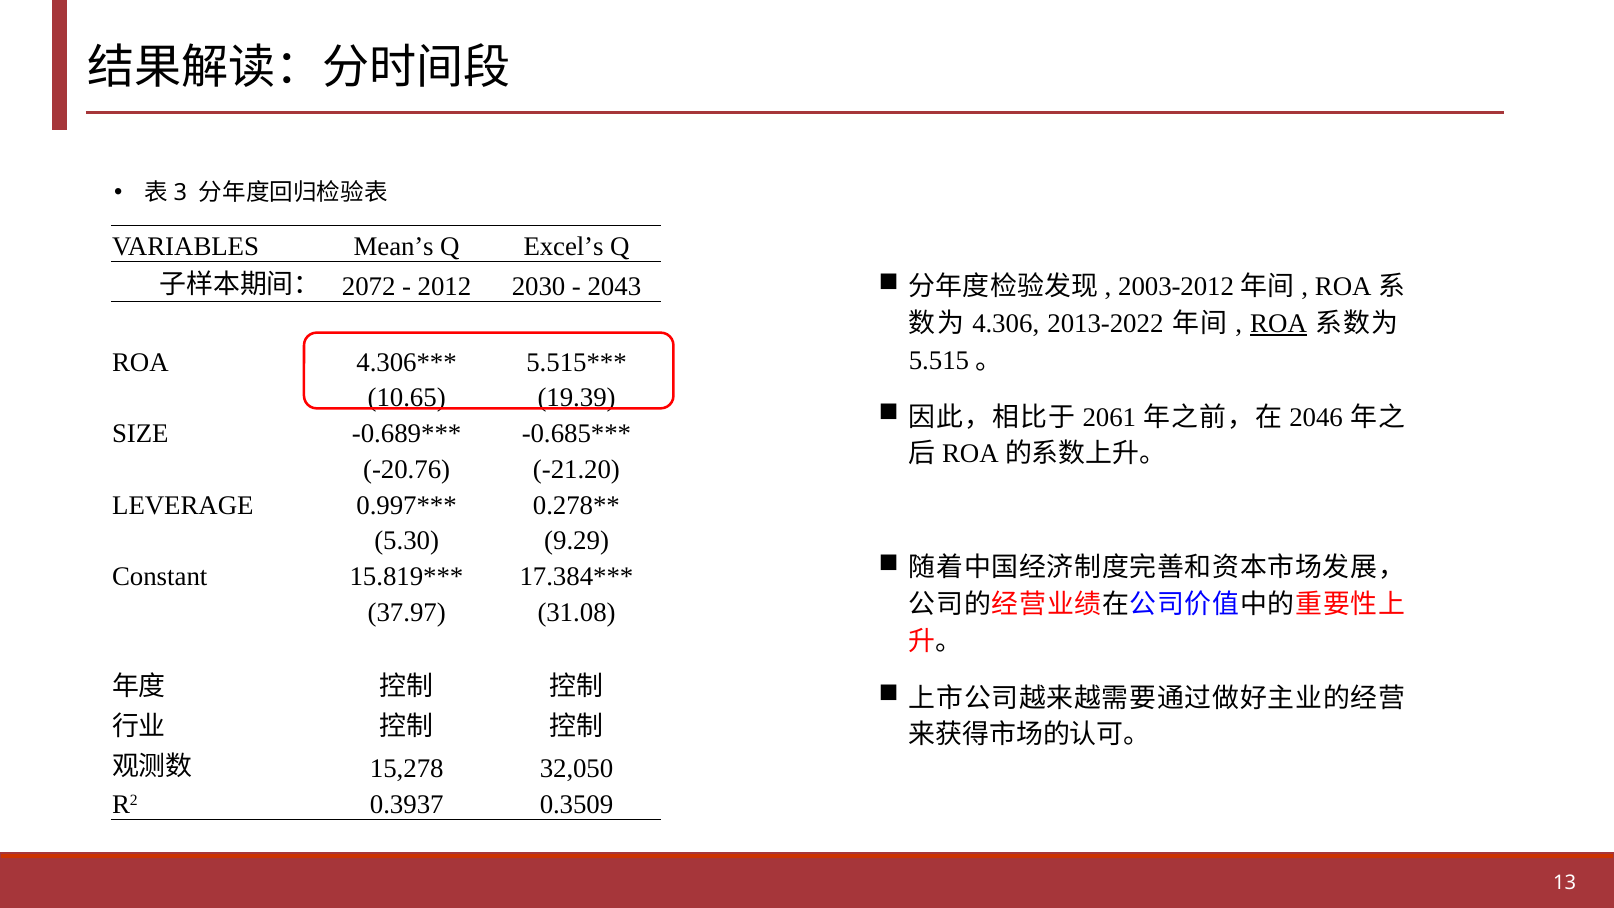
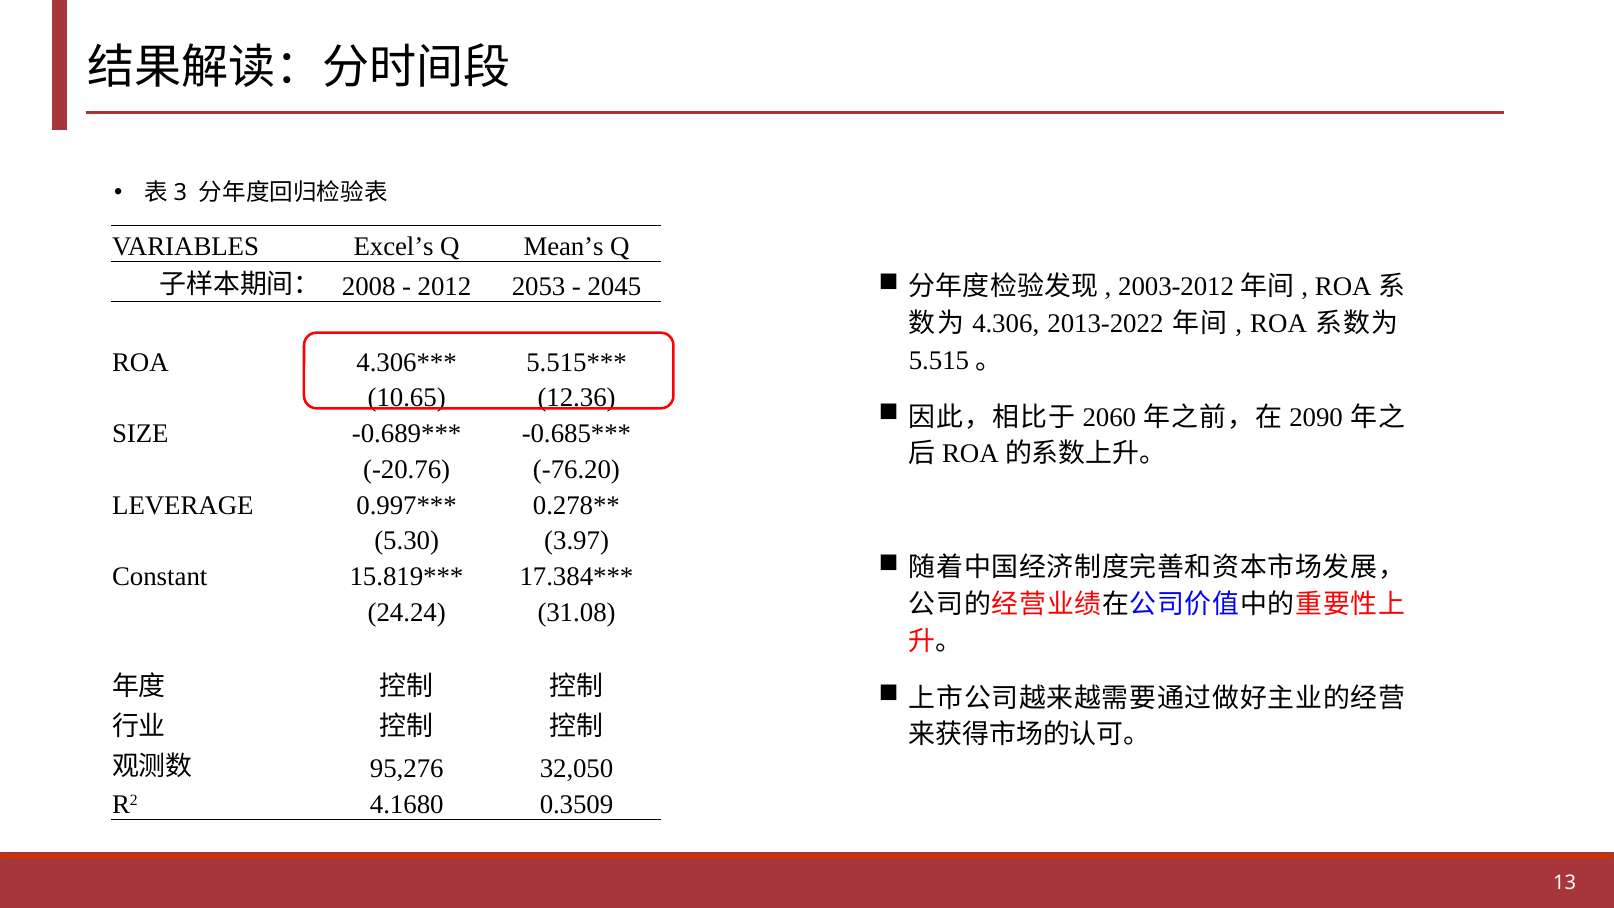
Mean’s: Mean’s -> Excel’s
Excel’s: Excel’s -> Mean’s
2072: 2072 -> 2008
2030: 2030 -> 2053
2043: 2043 -> 2045
ROA at (1279, 324) underline: present -> none
19.39: 19.39 -> 12.36
2061: 2061 -> 2060
2046: 2046 -> 2090
-21.20: -21.20 -> -76.20
9.29: 9.29 -> 3.97
37.97: 37.97 -> 24.24
15,278: 15,278 -> 95,276
0.3937: 0.3937 -> 4.1680
